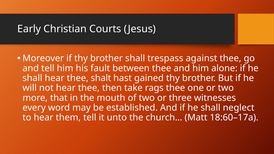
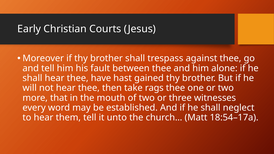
shalt: shalt -> have
18:60–17a: 18:60–17a -> 18:54–17a
